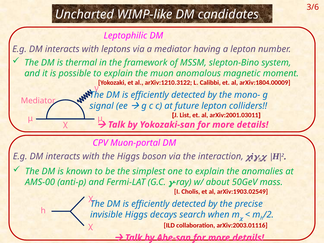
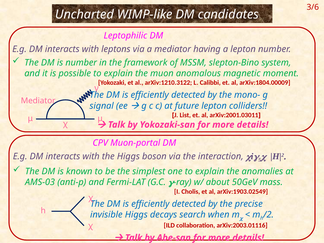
is thermal: thermal -> number
AMS-00: AMS-00 -> AMS-03
